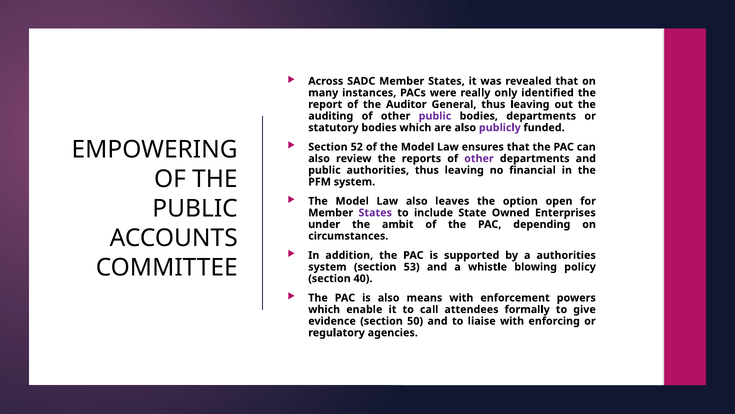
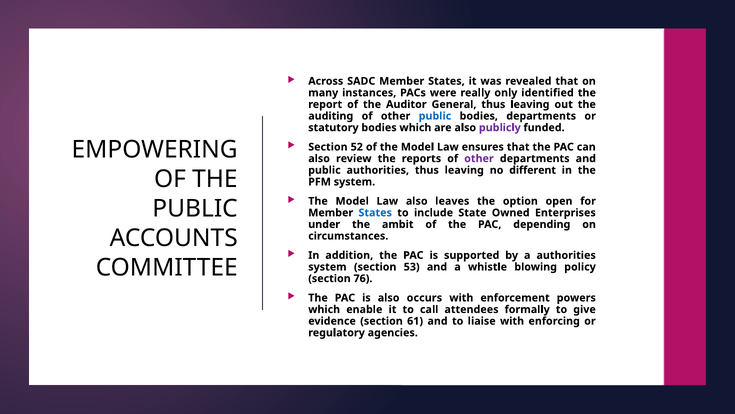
public at (435, 116) colour: purple -> blue
financial: financial -> different
States at (375, 212) colour: purple -> blue
40: 40 -> 76
means: means -> occurs
50: 50 -> 61
